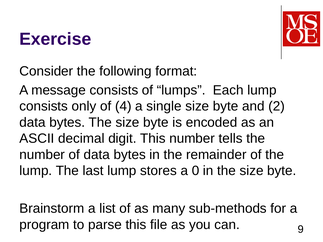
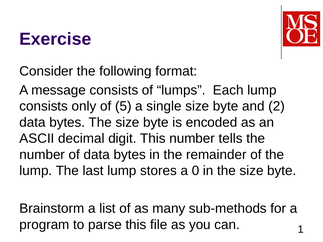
4: 4 -> 5
9: 9 -> 1
